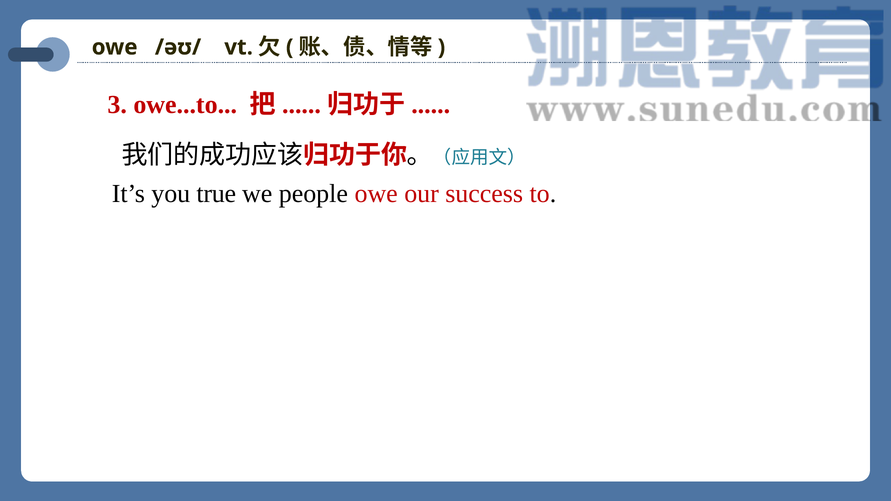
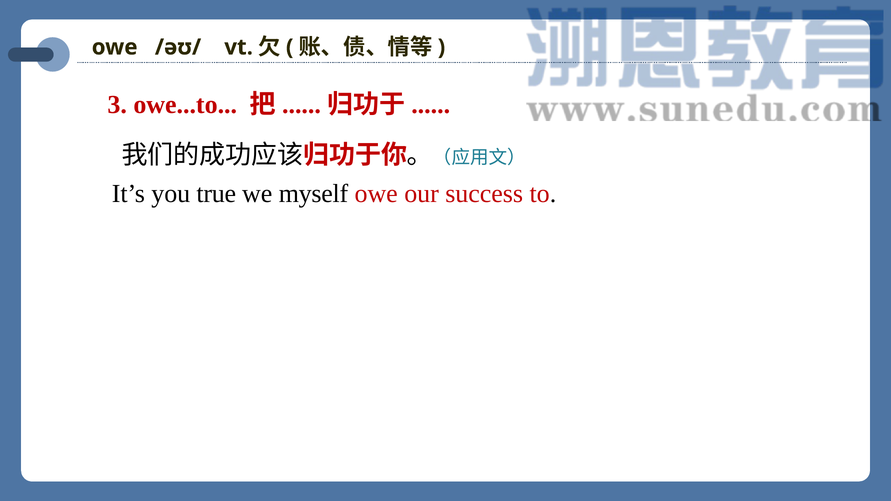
people: people -> myself
